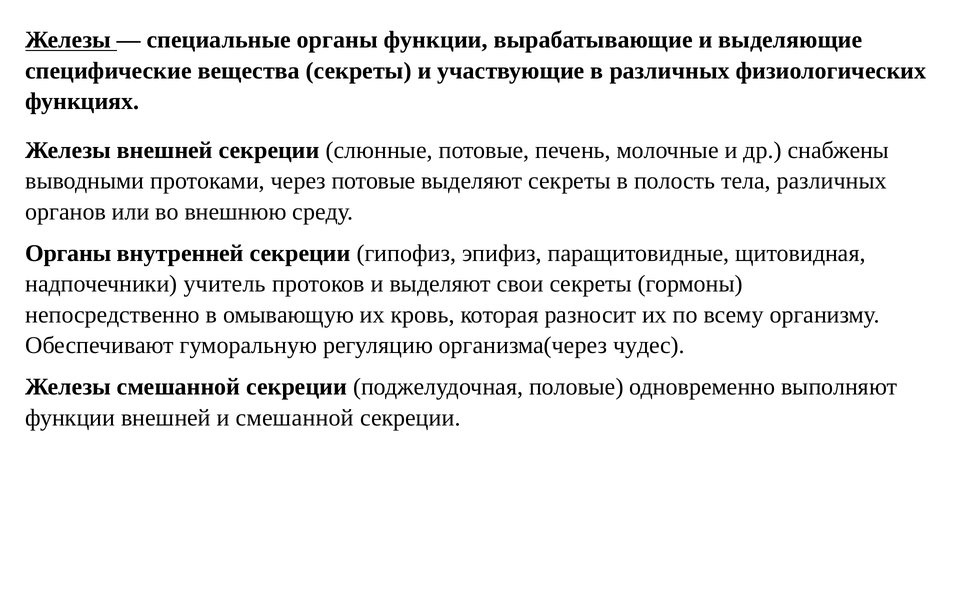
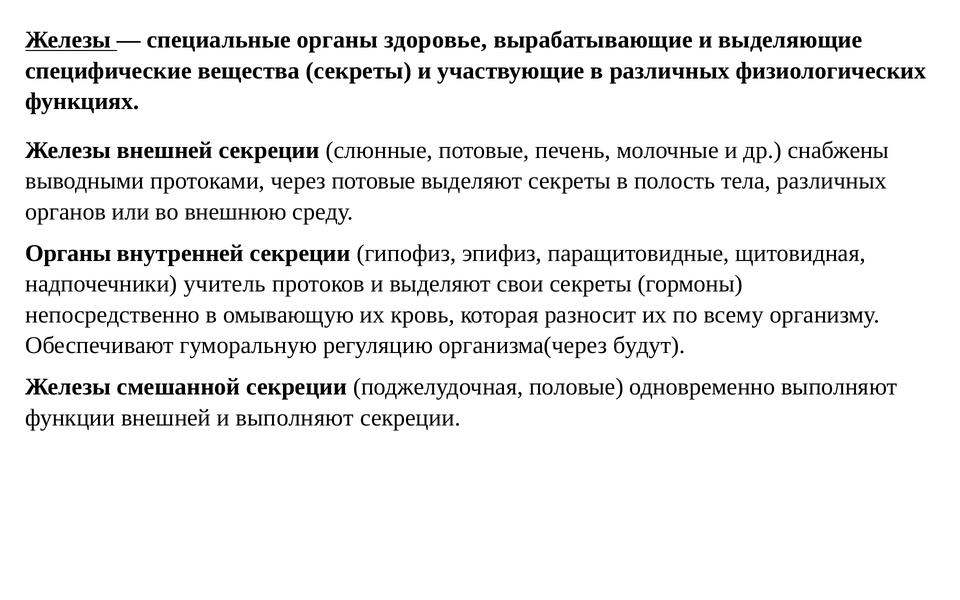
органы функции: функции -> здоровье
чудес: чудес -> будут
и смешанной: смешанной -> выполняют
